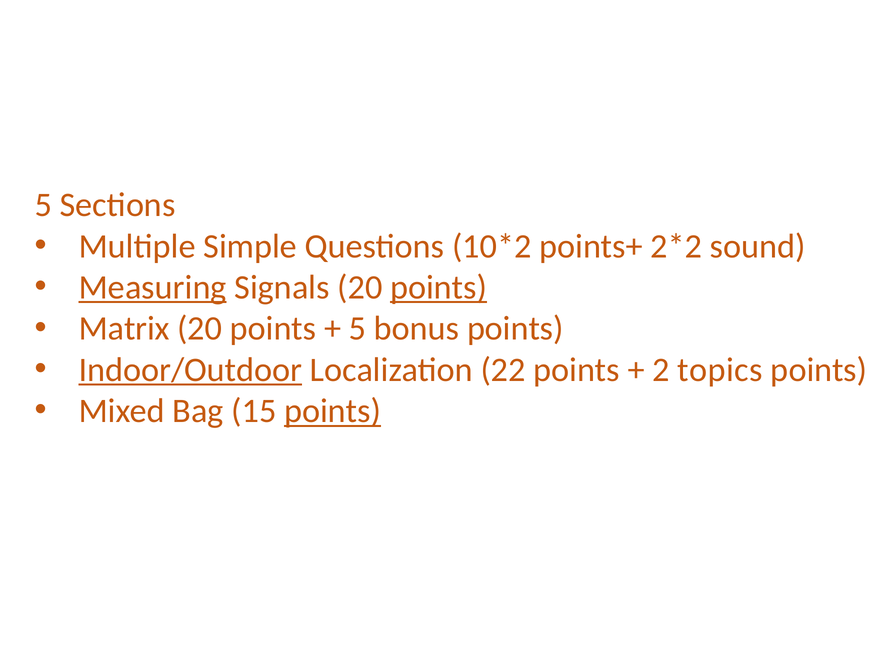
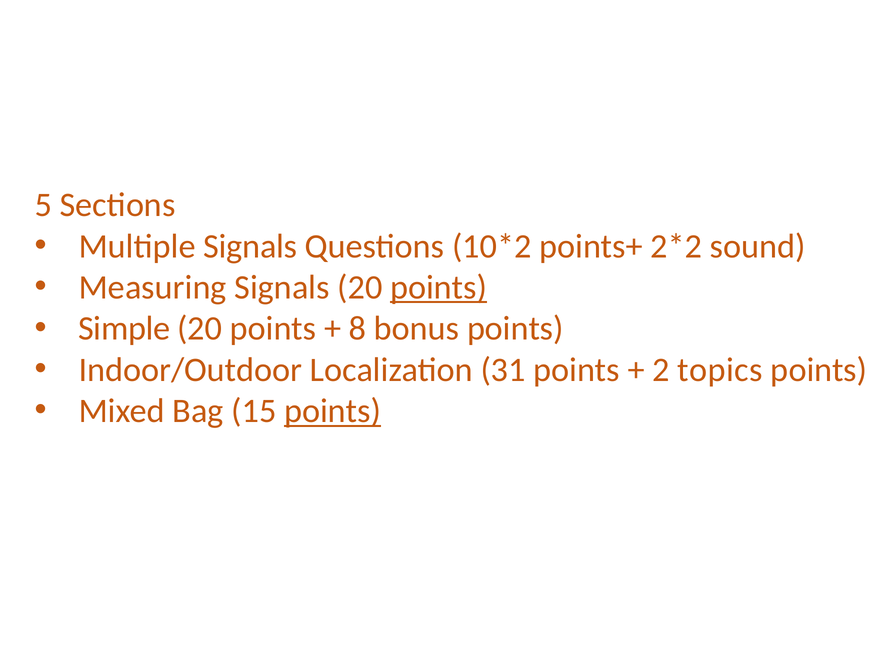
Multiple Simple: Simple -> Signals
Measuring underline: present -> none
Matrix: Matrix -> Simple
5 at (357, 328): 5 -> 8
Indoor/Outdoor underline: present -> none
22: 22 -> 31
